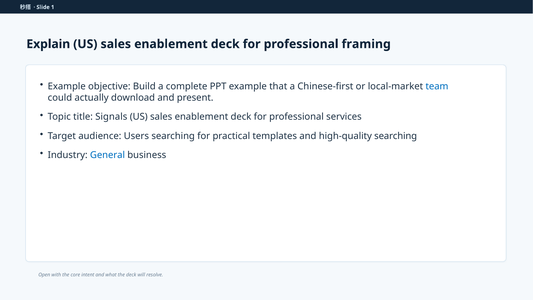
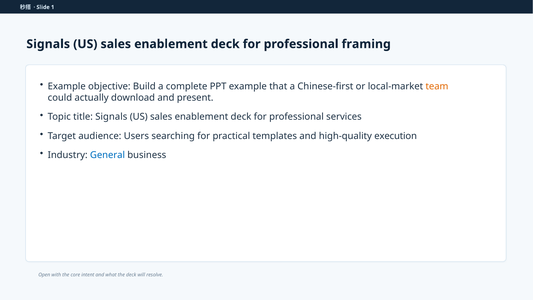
Explain at (48, 44): Explain -> Signals
team colour: blue -> orange
high-quality searching: searching -> execution
